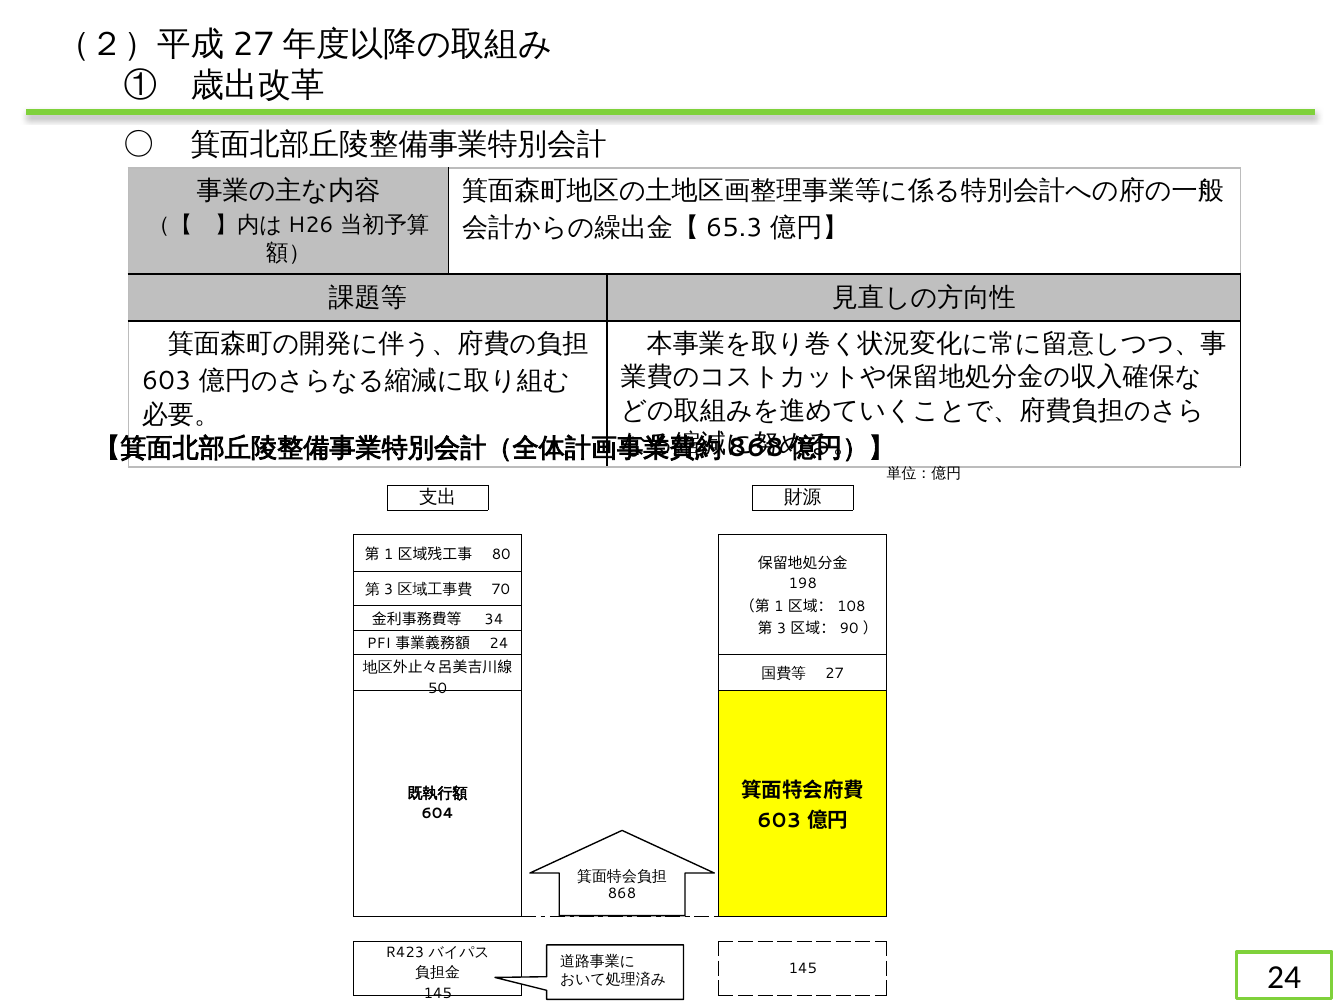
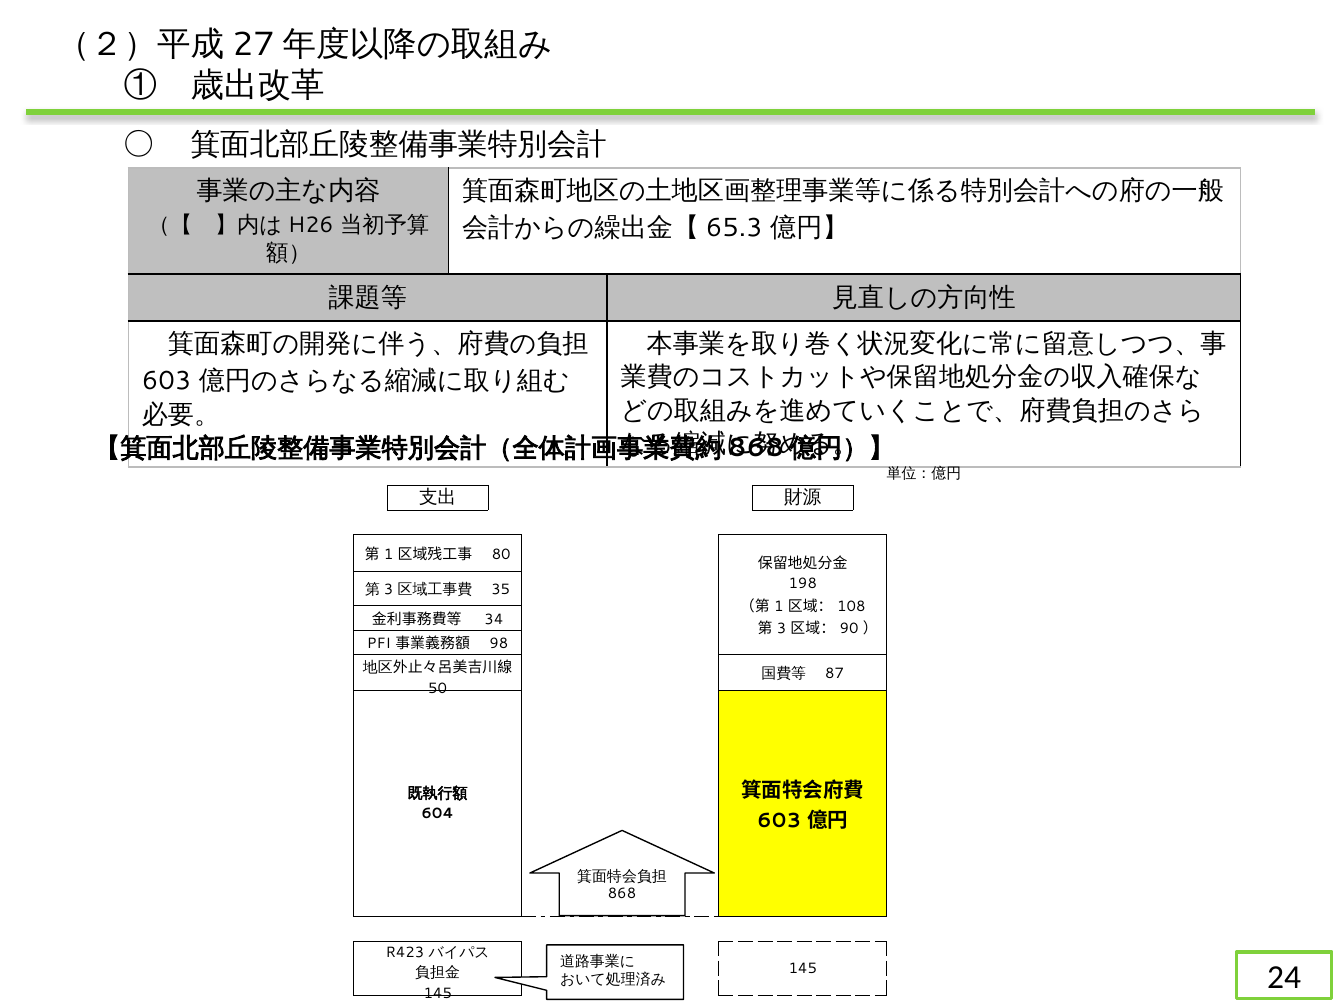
70: 70 -> 35
24 at (499, 644): 24 -> 98
27: 27 -> 87
